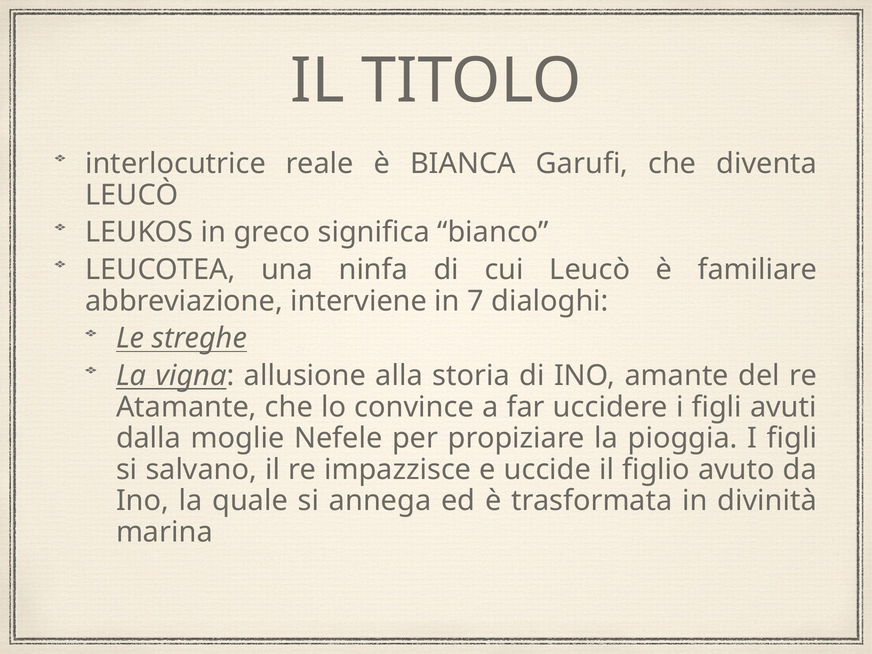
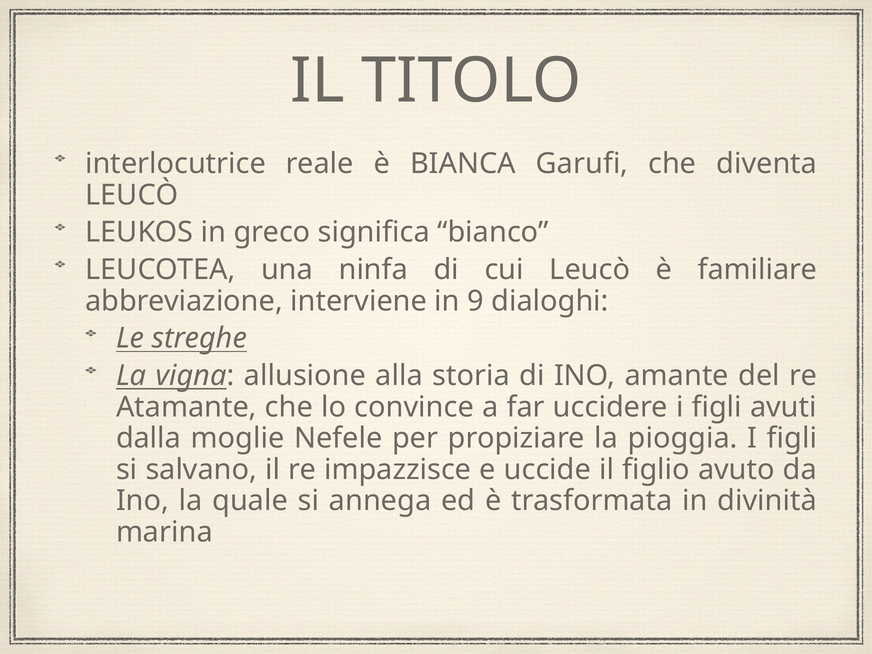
7: 7 -> 9
